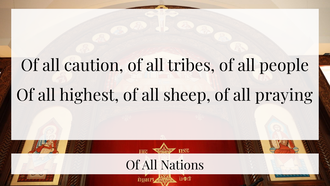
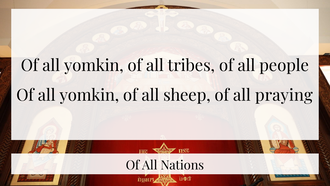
caution at (94, 66): caution -> yomkin
highest at (89, 95): highest -> yomkin
